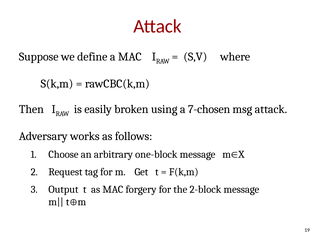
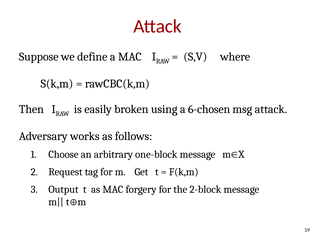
7-chosen: 7-chosen -> 6-chosen
